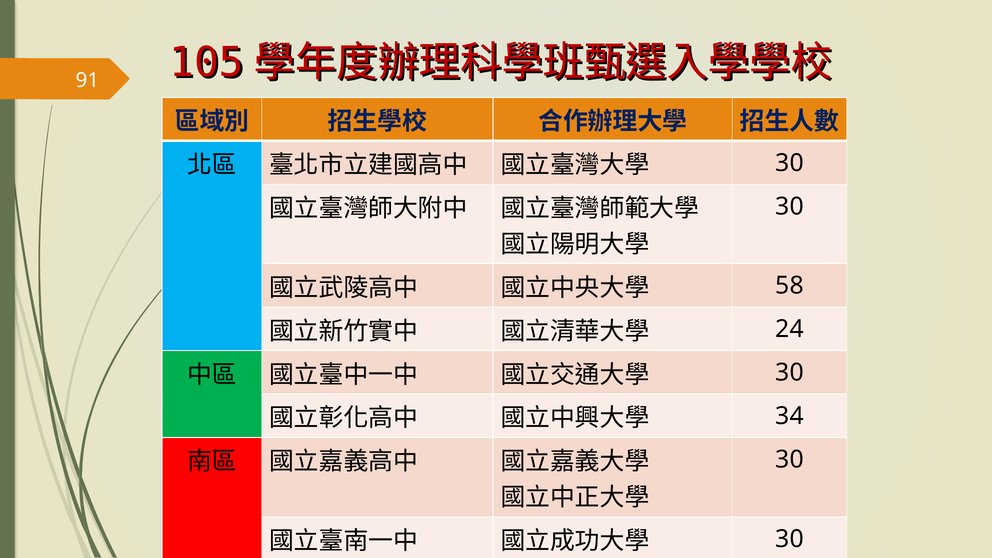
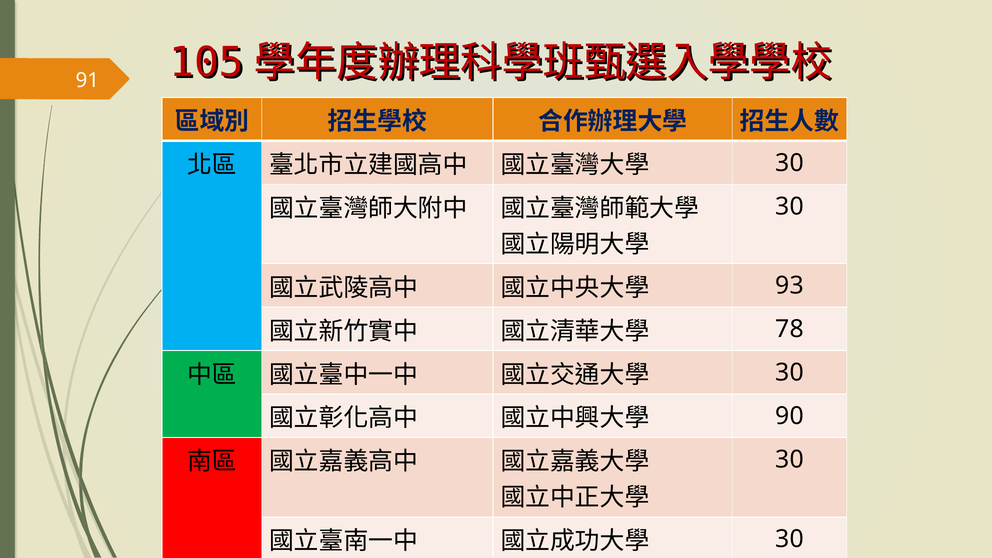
58: 58 -> 93
24: 24 -> 78
34: 34 -> 90
